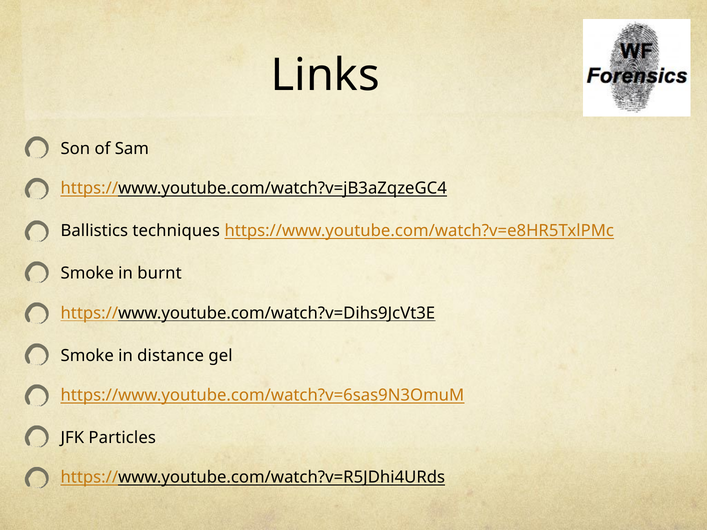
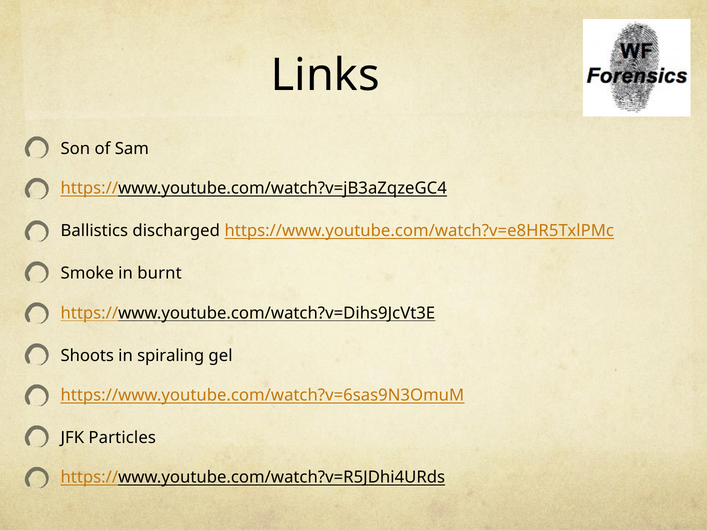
techniques: techniques -> discharged
Smoke at (87, 356): Smoke -> Shoots
distance: distance -> spiraling
